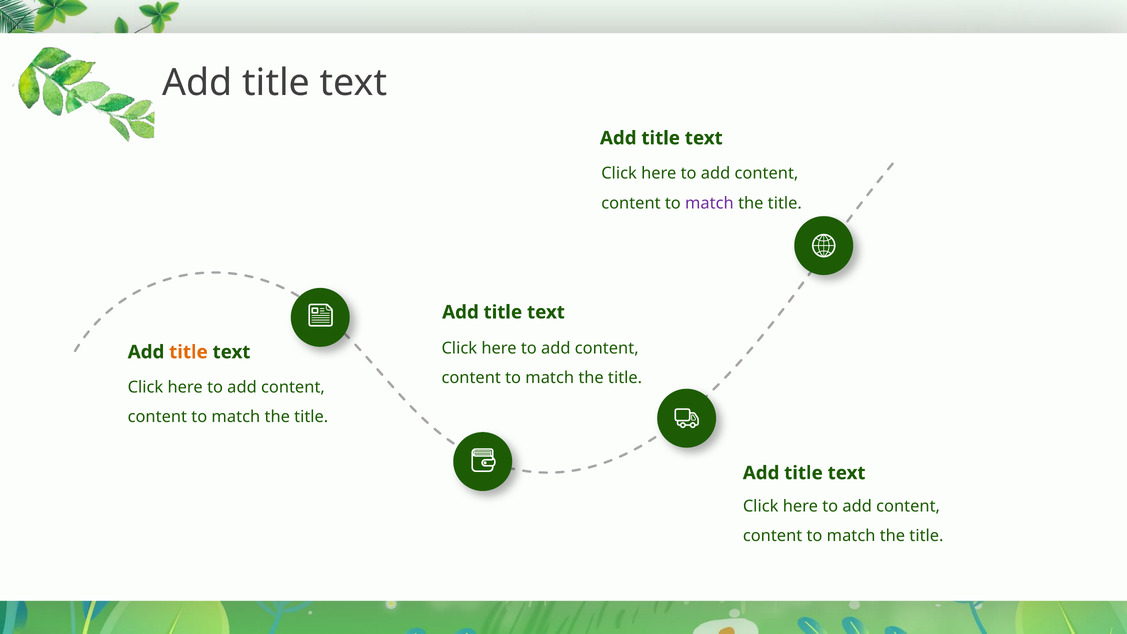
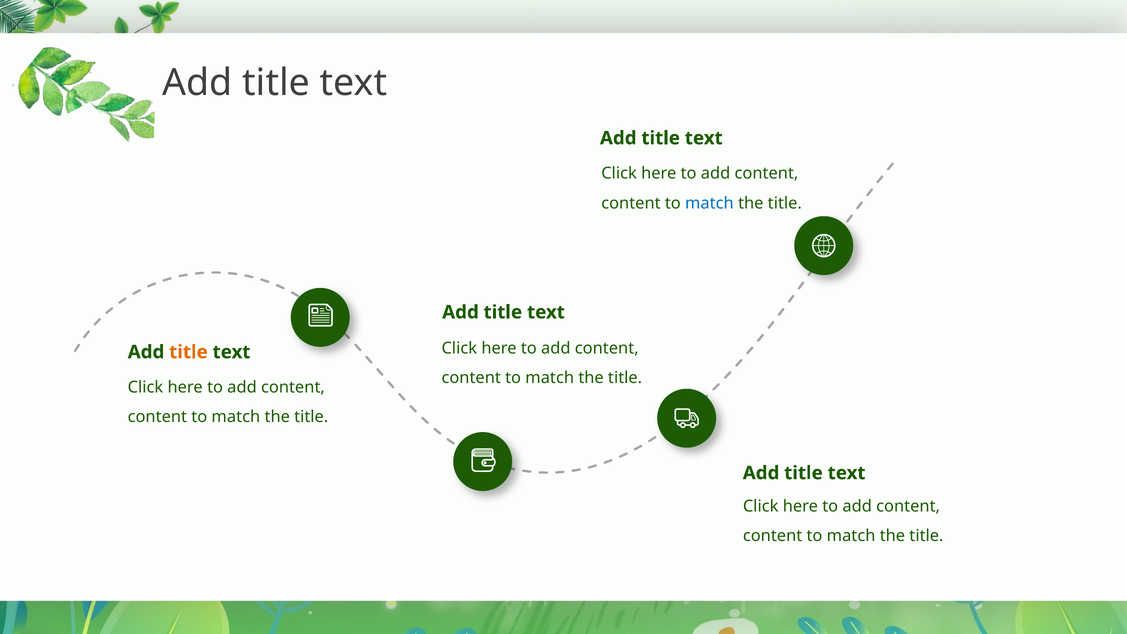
match at (709, 203) colour: purple -> blue
